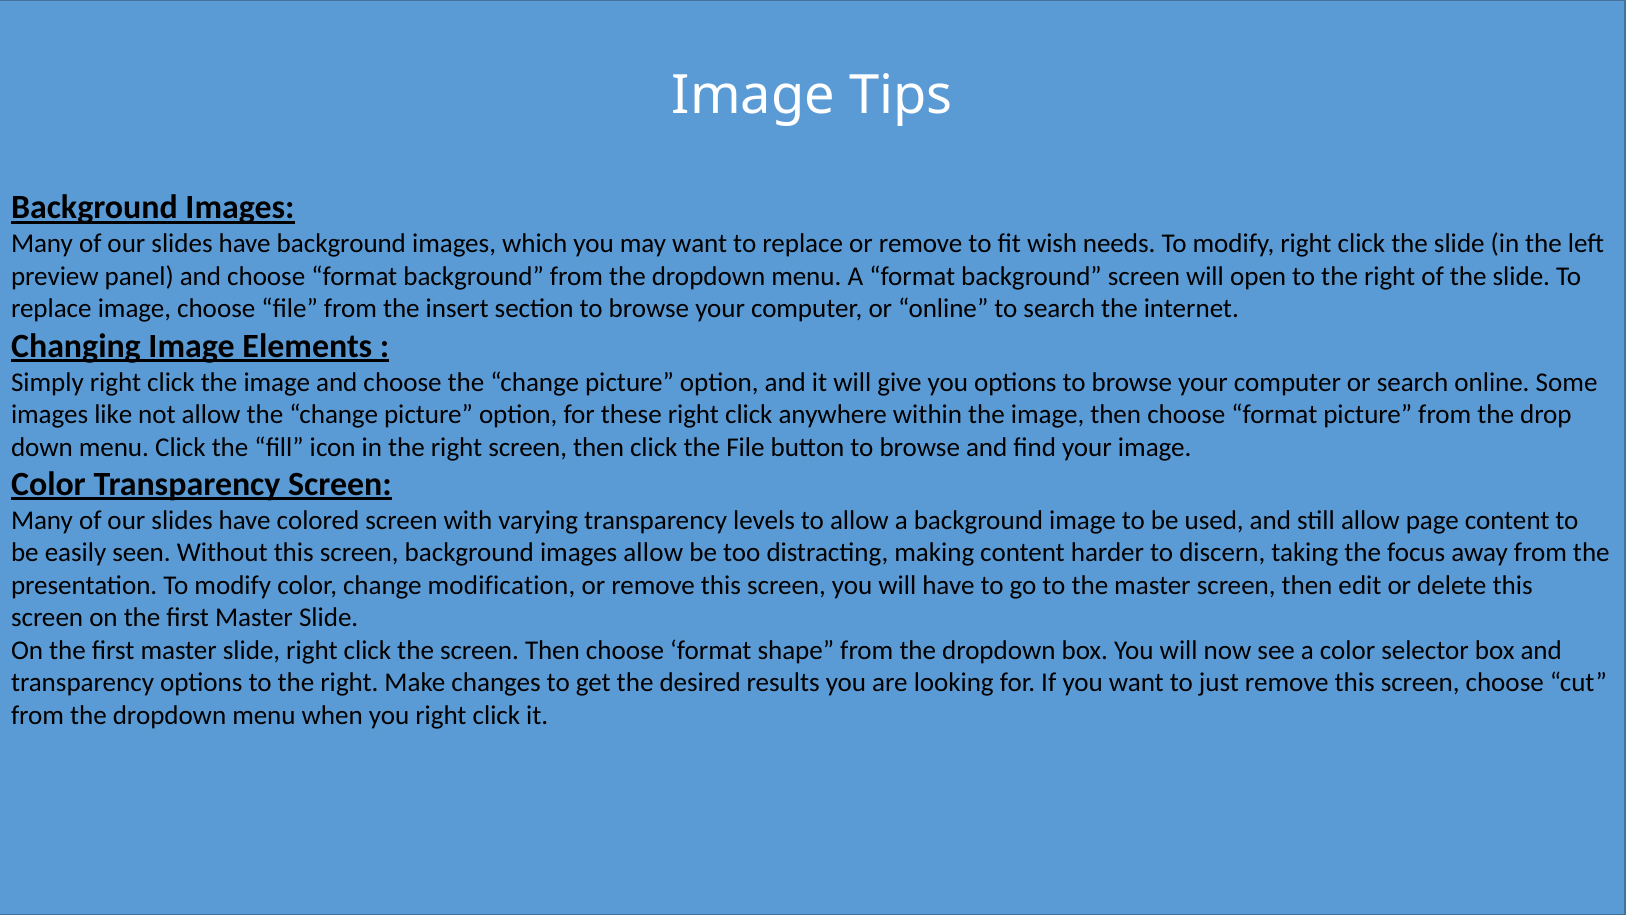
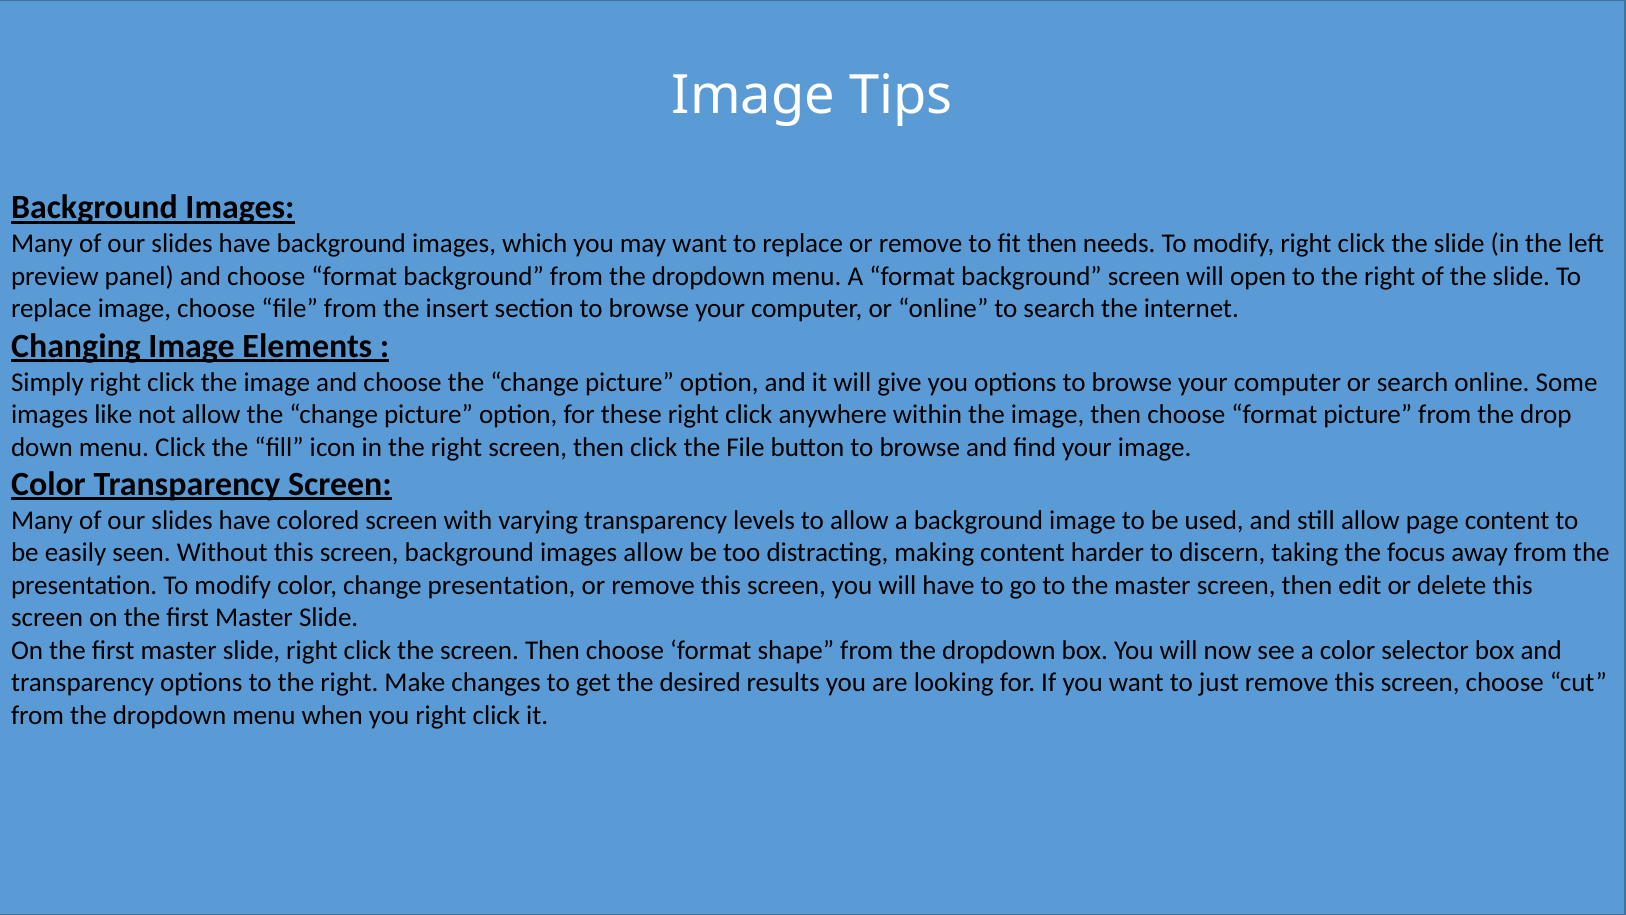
fit wish: wish -> then
change modification: modification -> presentation
